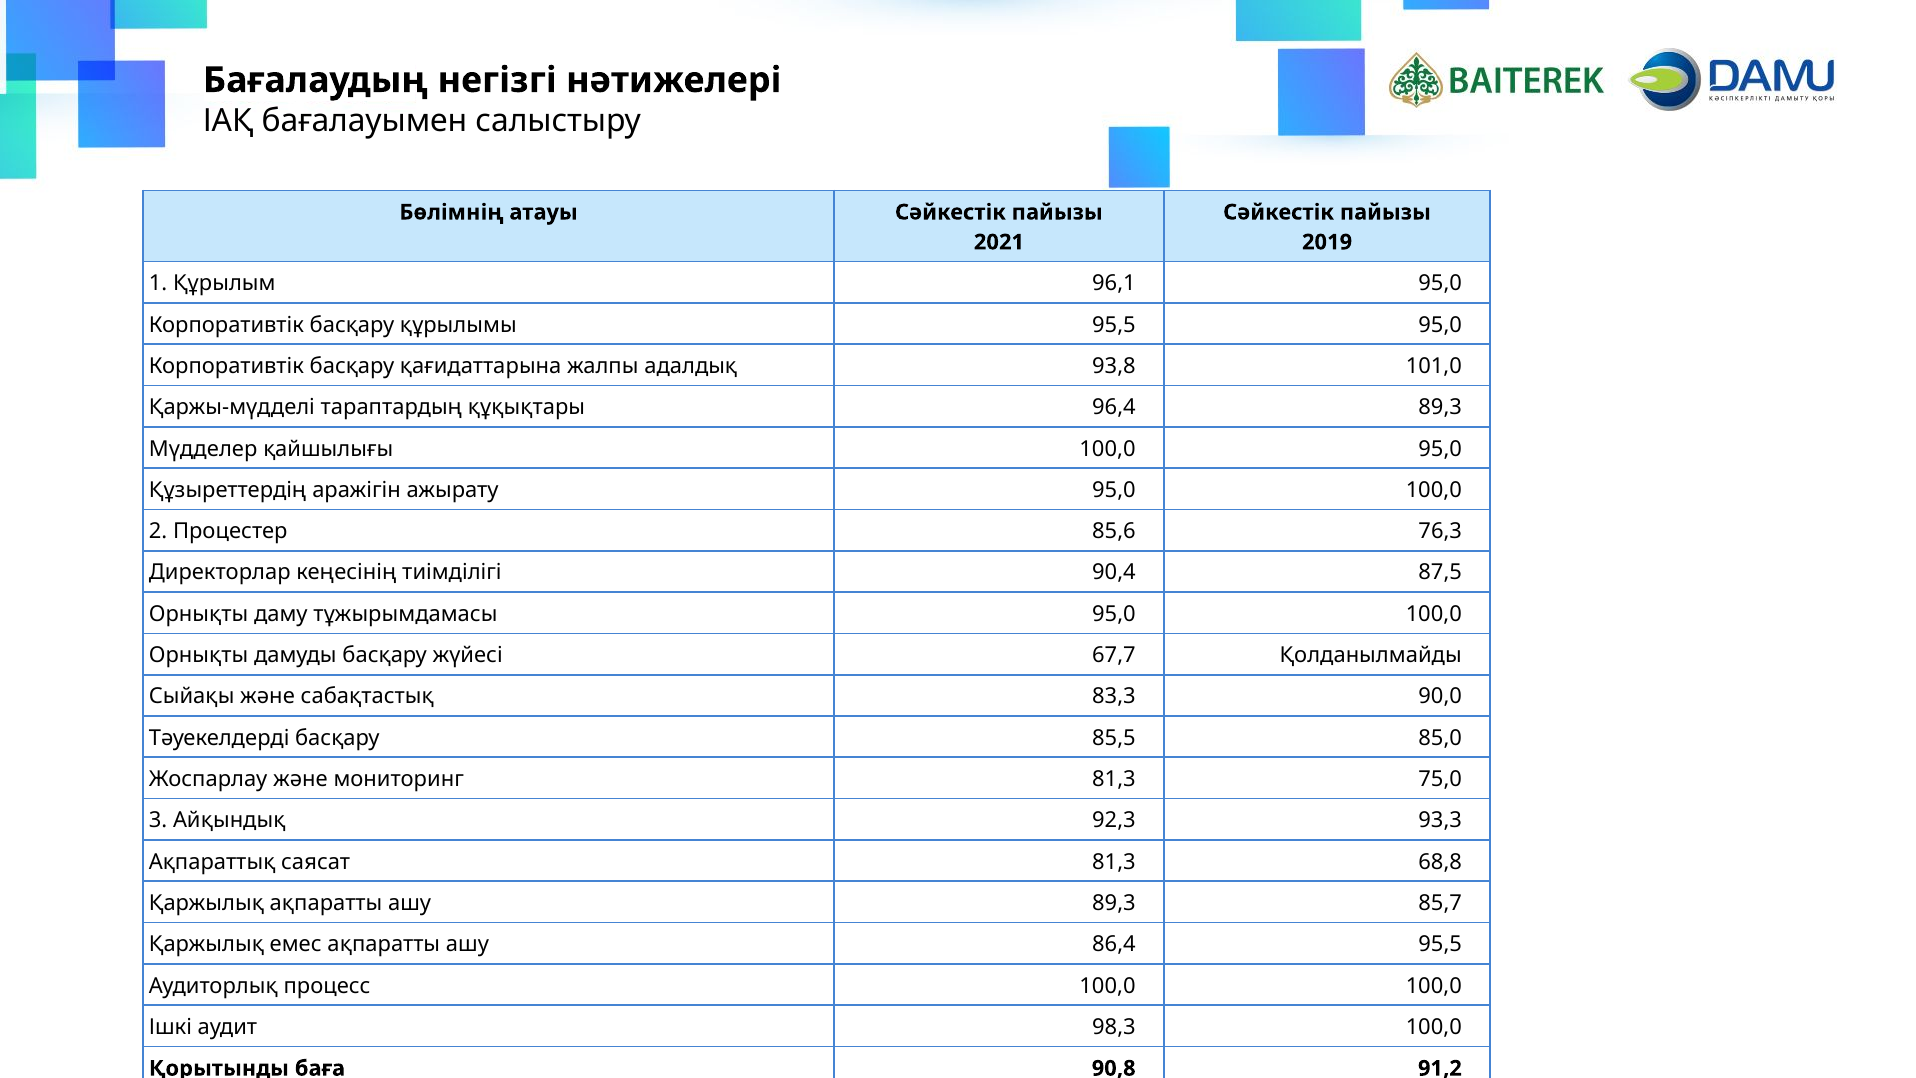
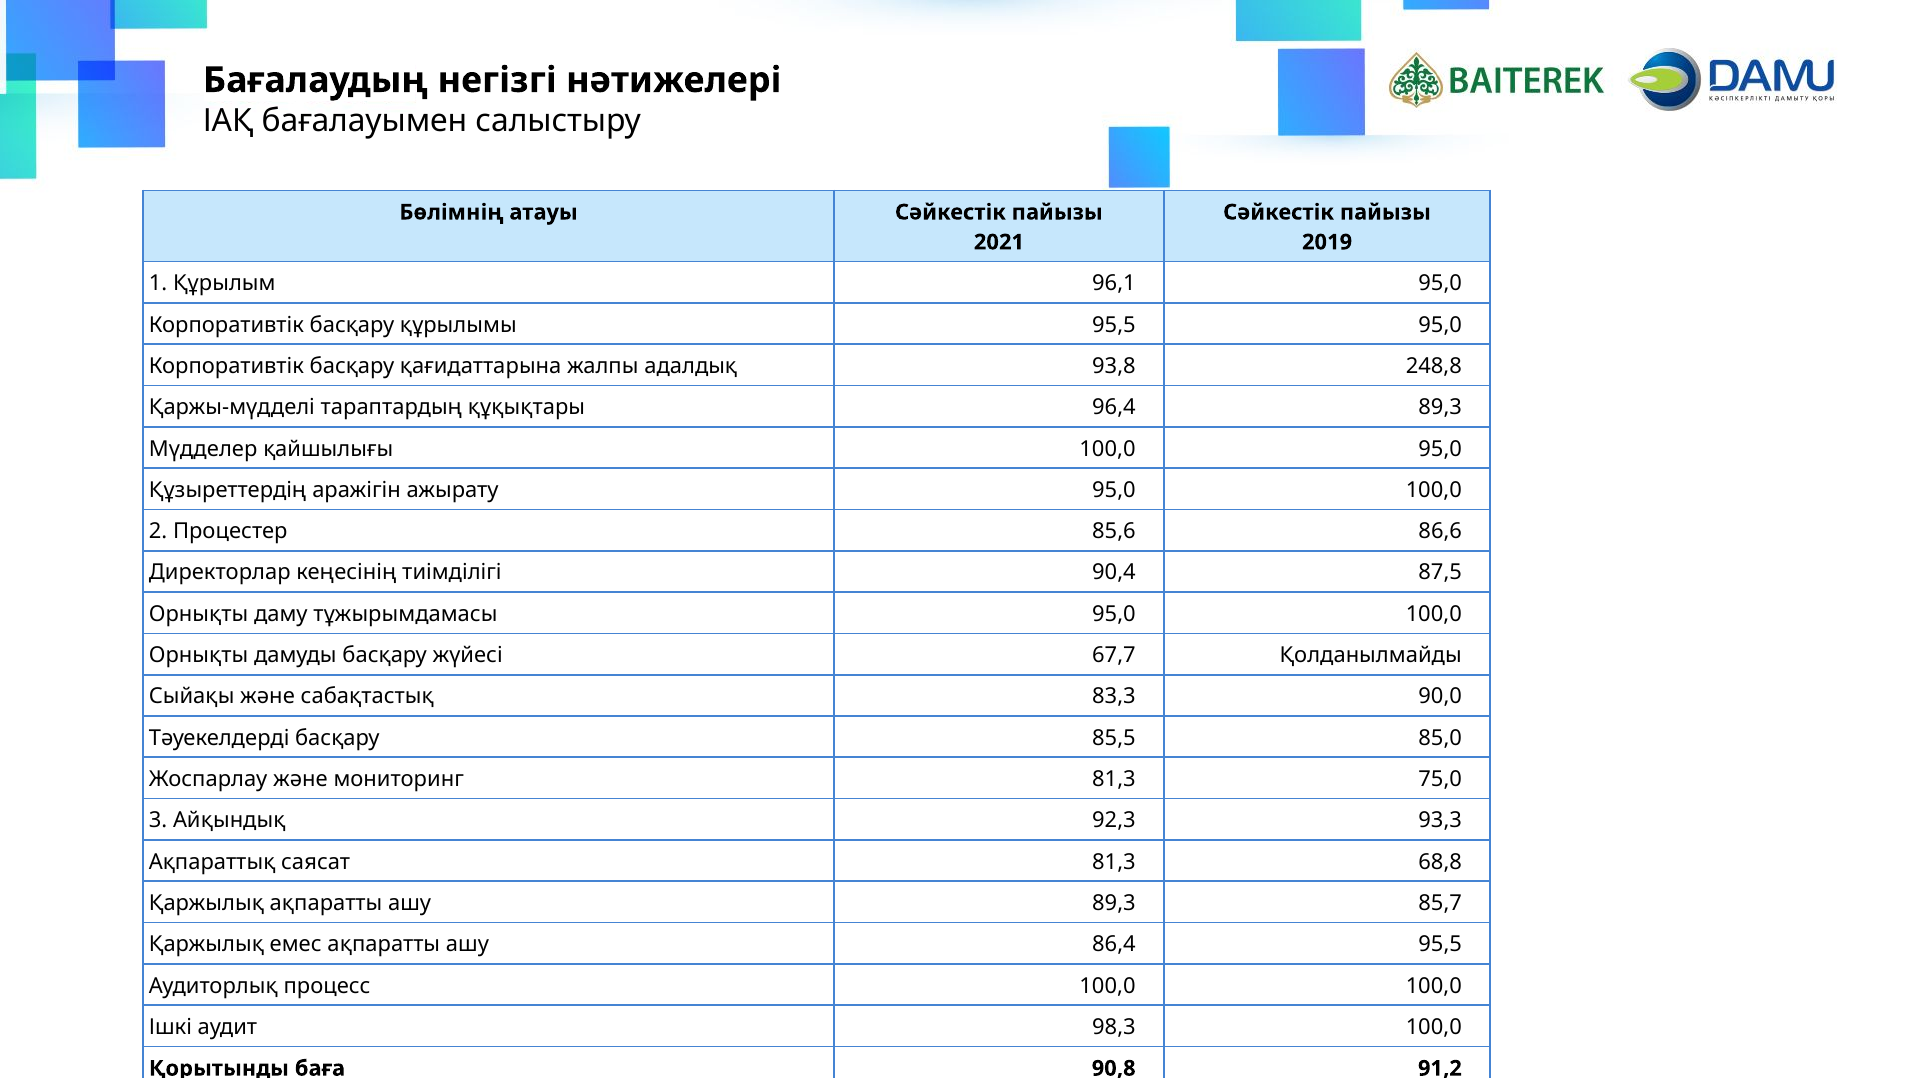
101,0: 101,0 -> 248,8
76,3: 76,3 -> 86,6
